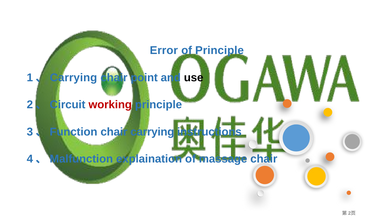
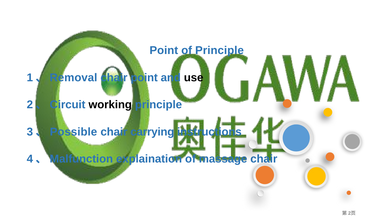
Error at (164, 50): Error -> Point
Carrying at (73, 78): Carrying -> Removal
working colour: red -> black
Function: Function -> Possible
